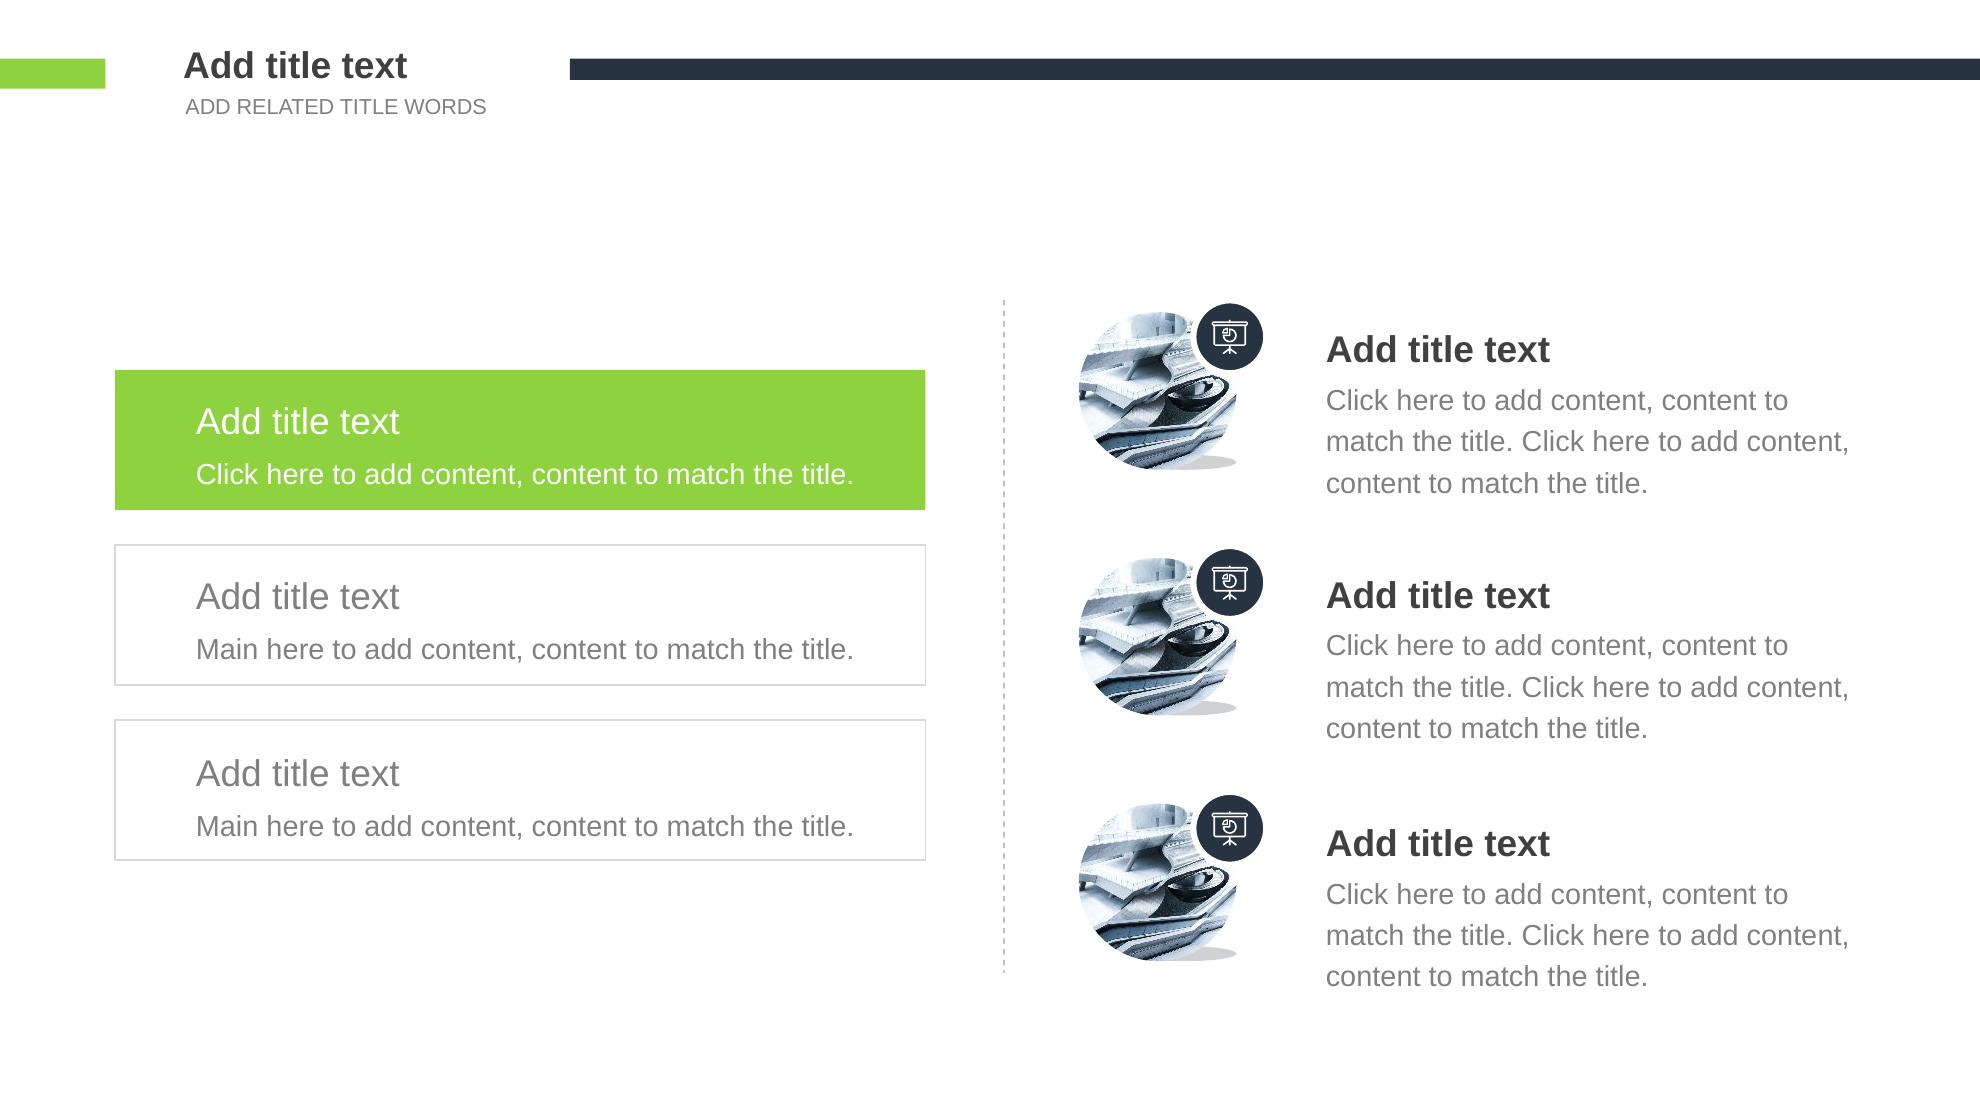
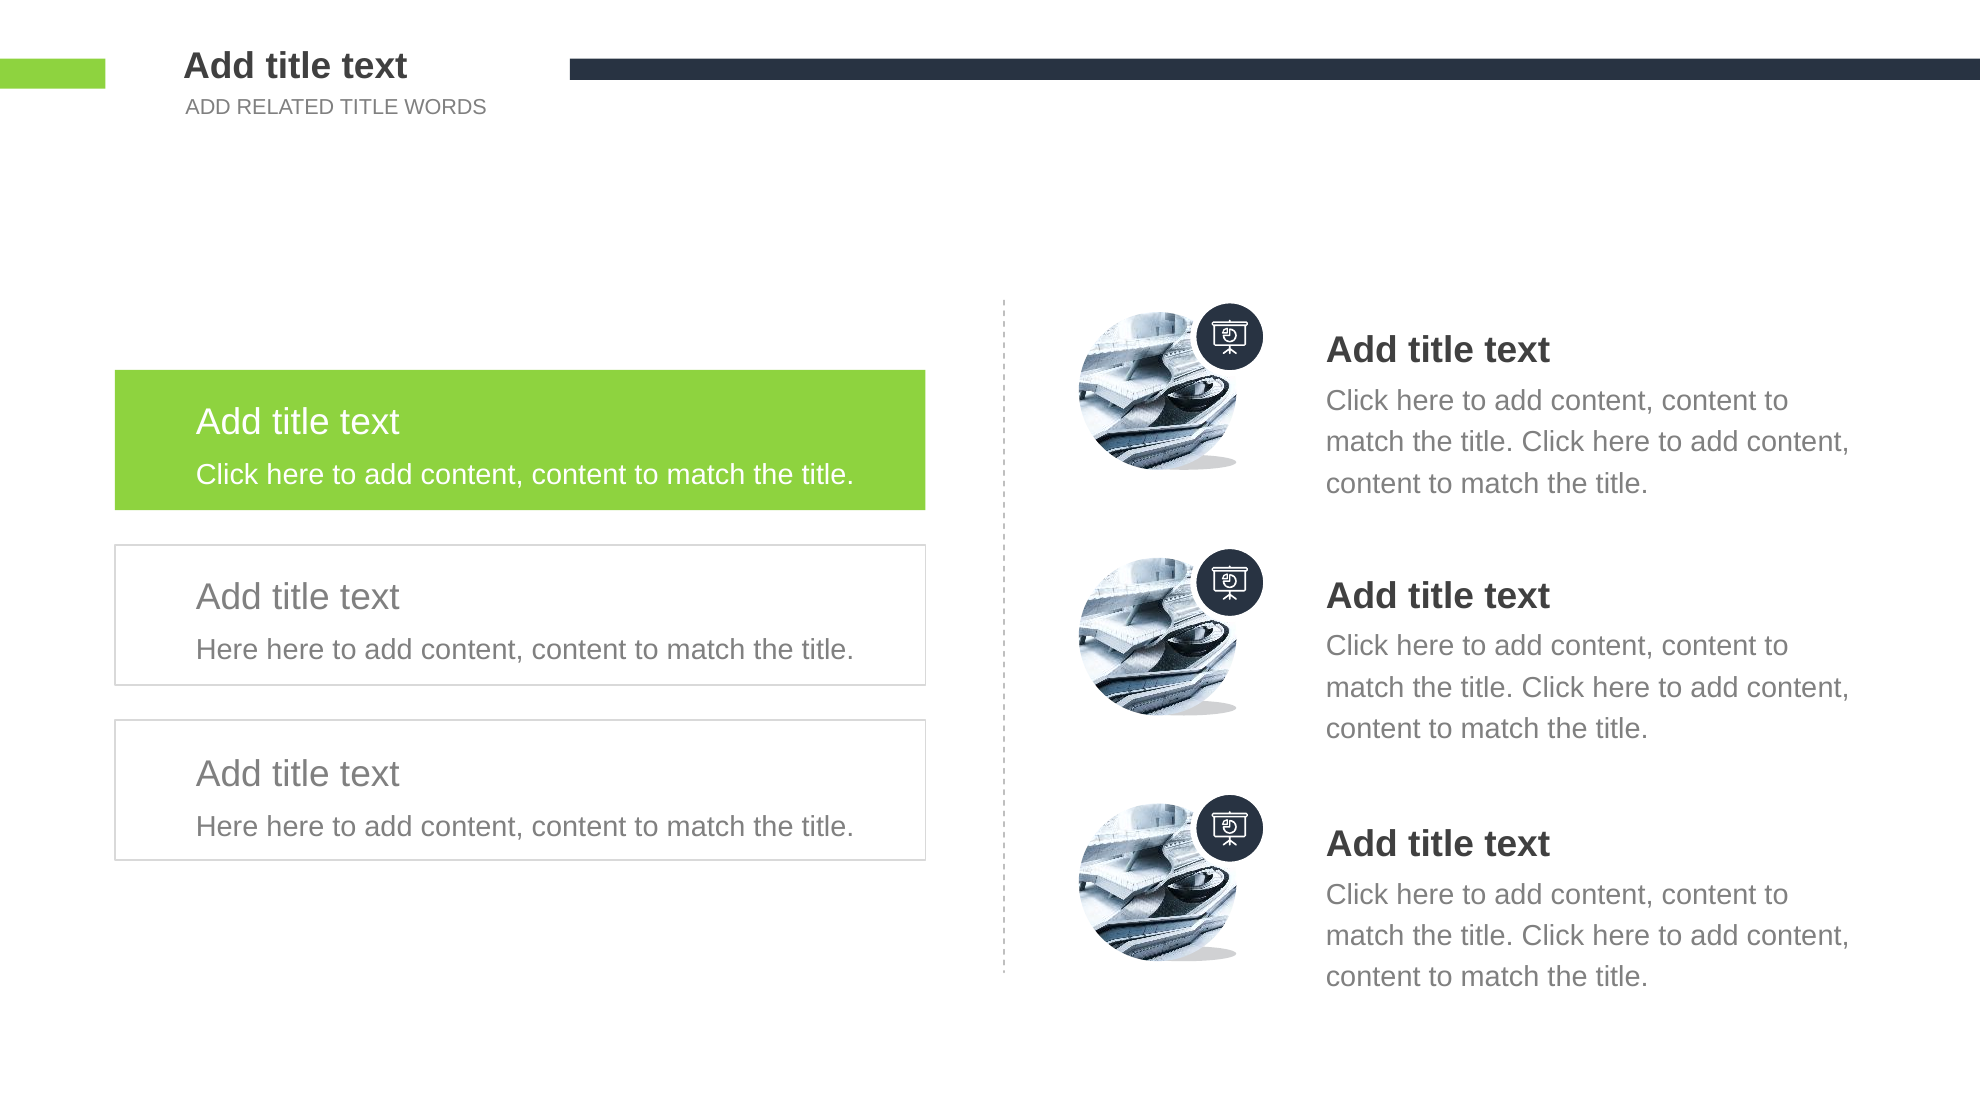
Main at (227, 650): Main -> Here
Main at (227, 827): Main -> Here
